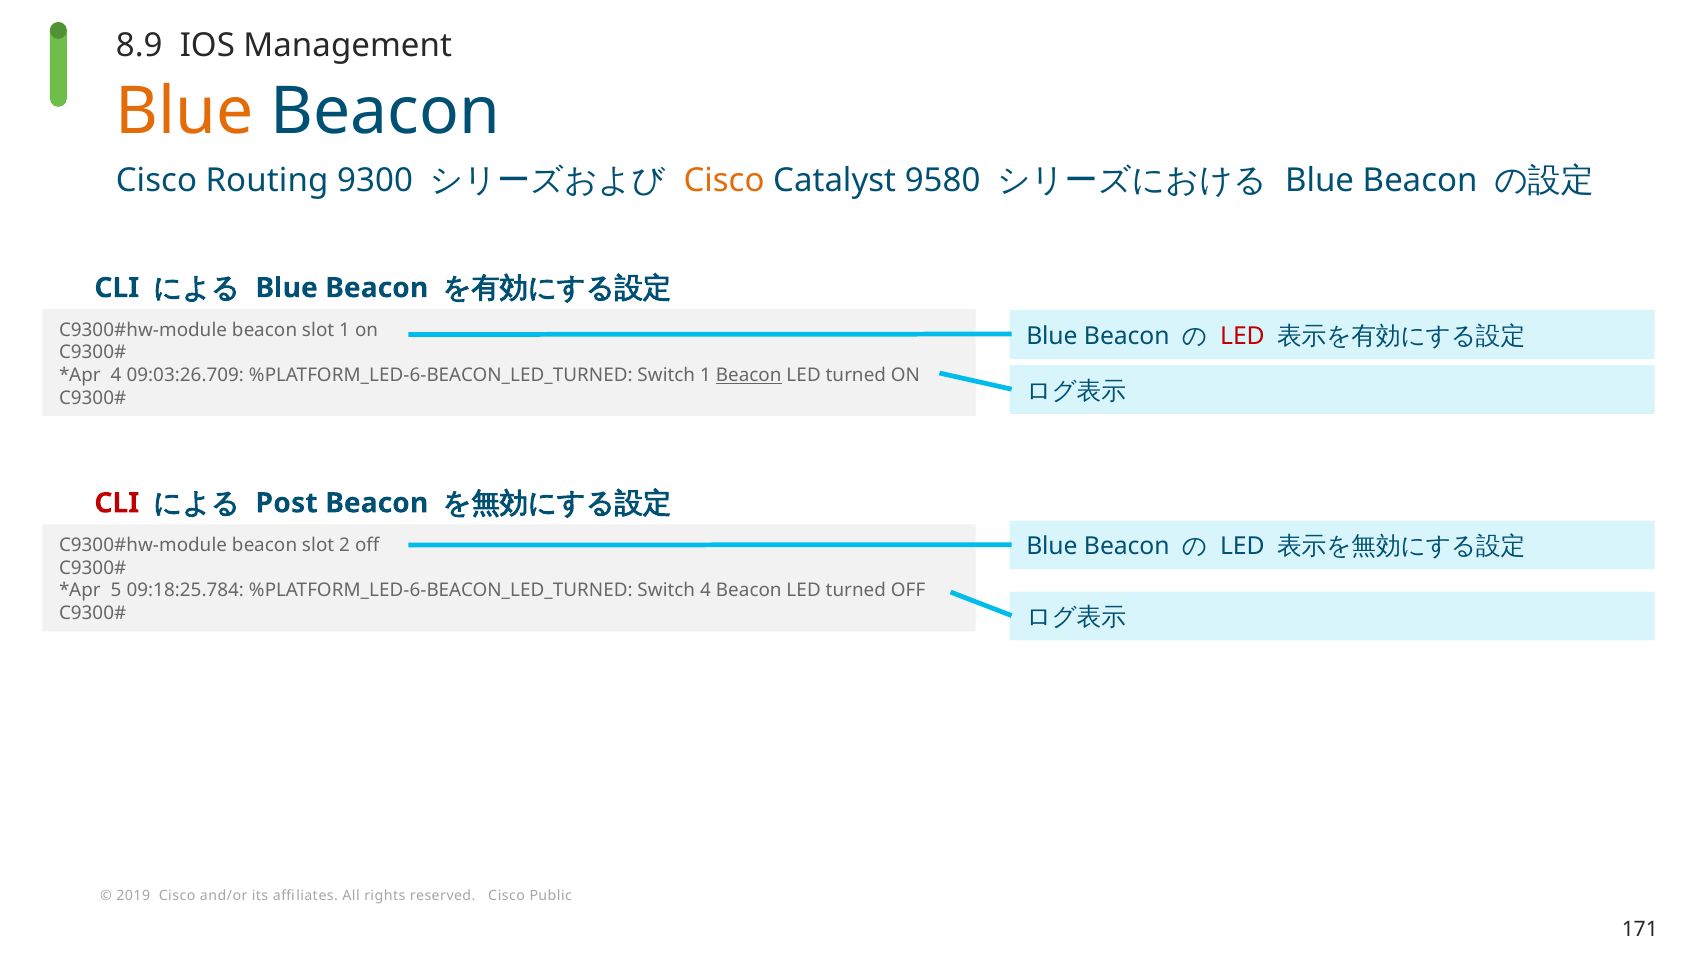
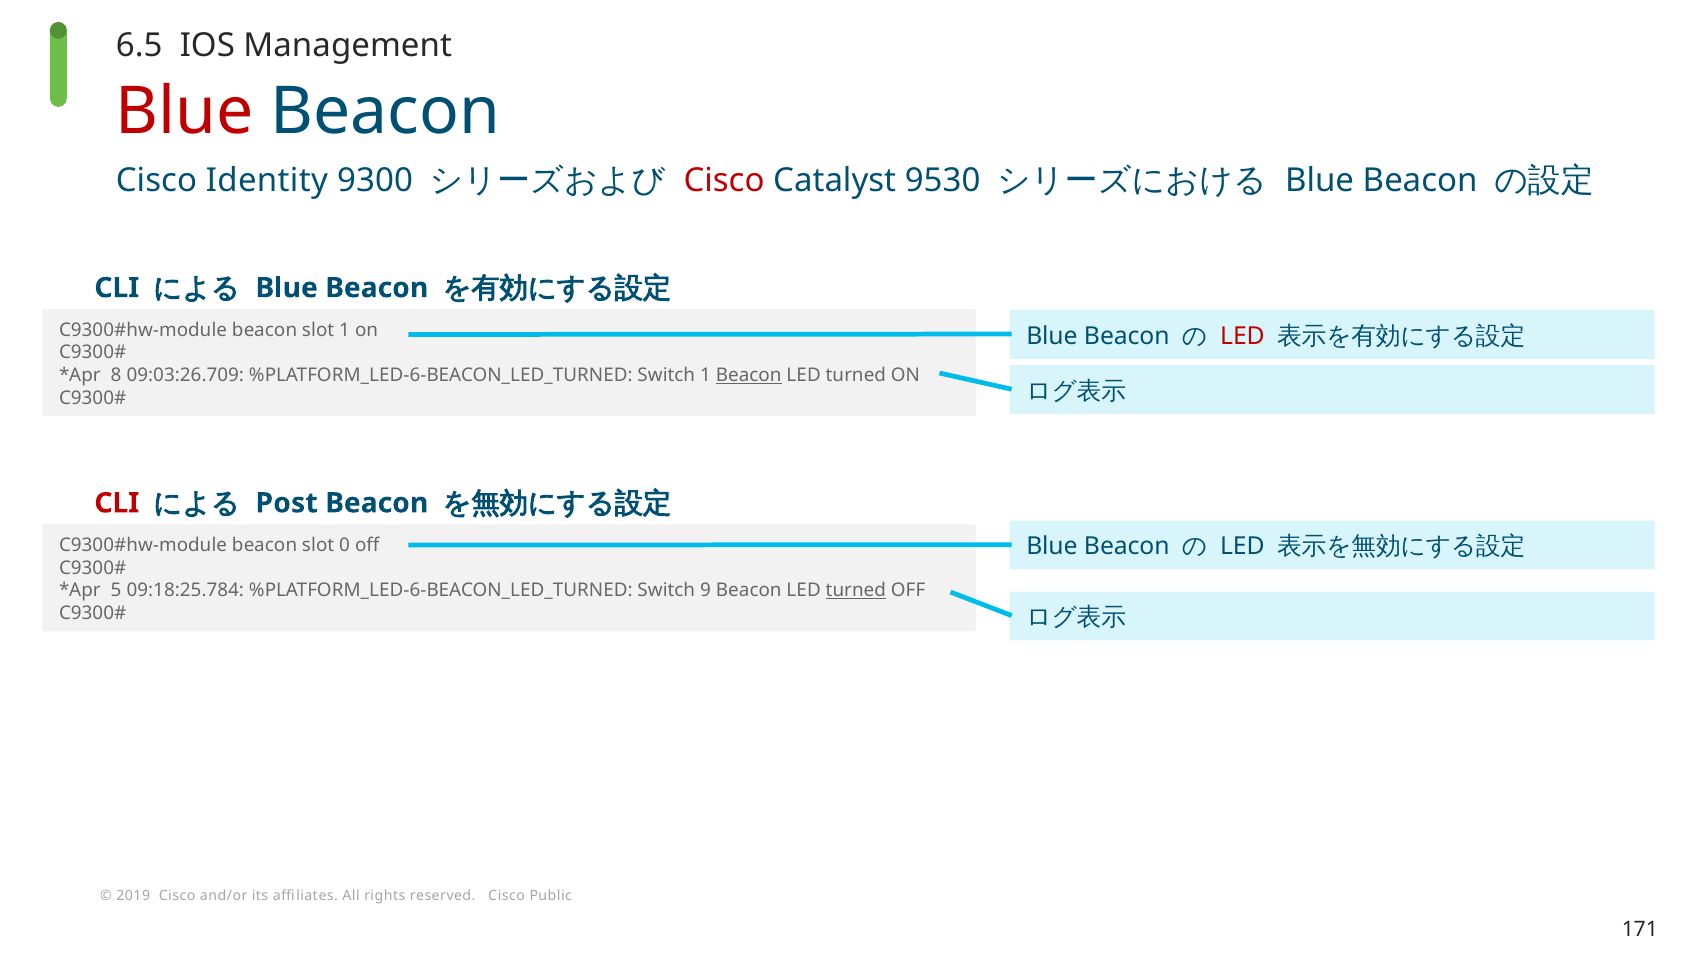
8.9: 8.9 -> 6.5
Blue at (185, 112) colour: orange -> red
Routing: Routing -> Identity
Cisco at (724, 180) colour: orange -> red
9580: 9580 -> 9530
4 at (116, 375): 4 -> 8
2: 2 -> 0
Switch 4: 4 -> 9
turned at (856, 590) underline: none -> present
